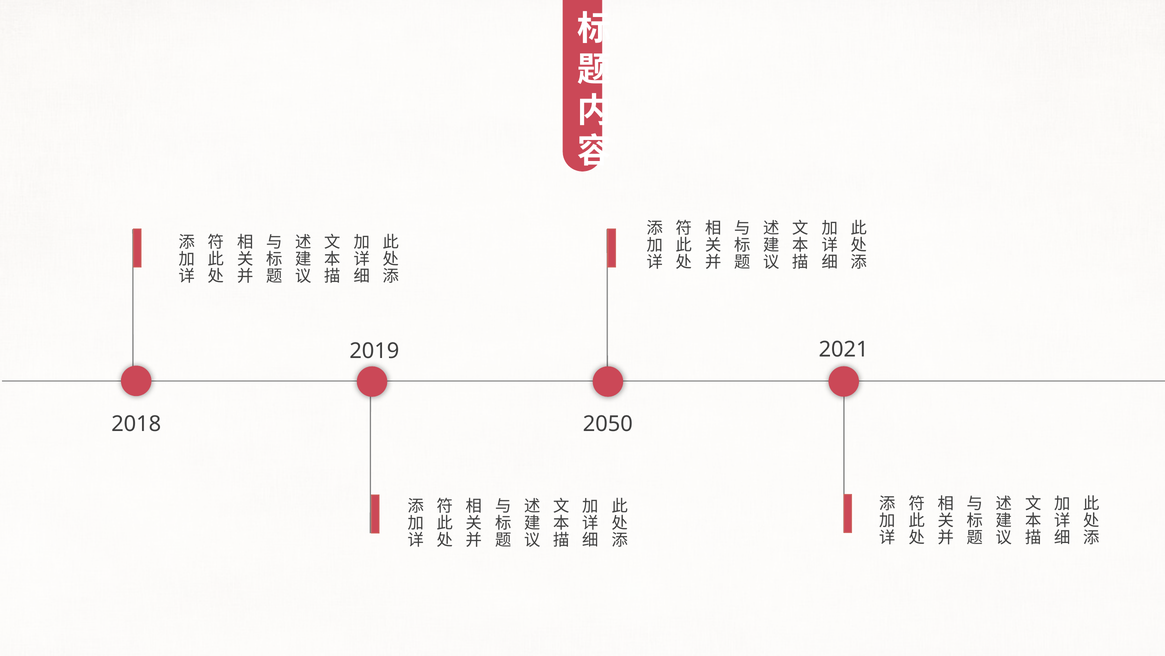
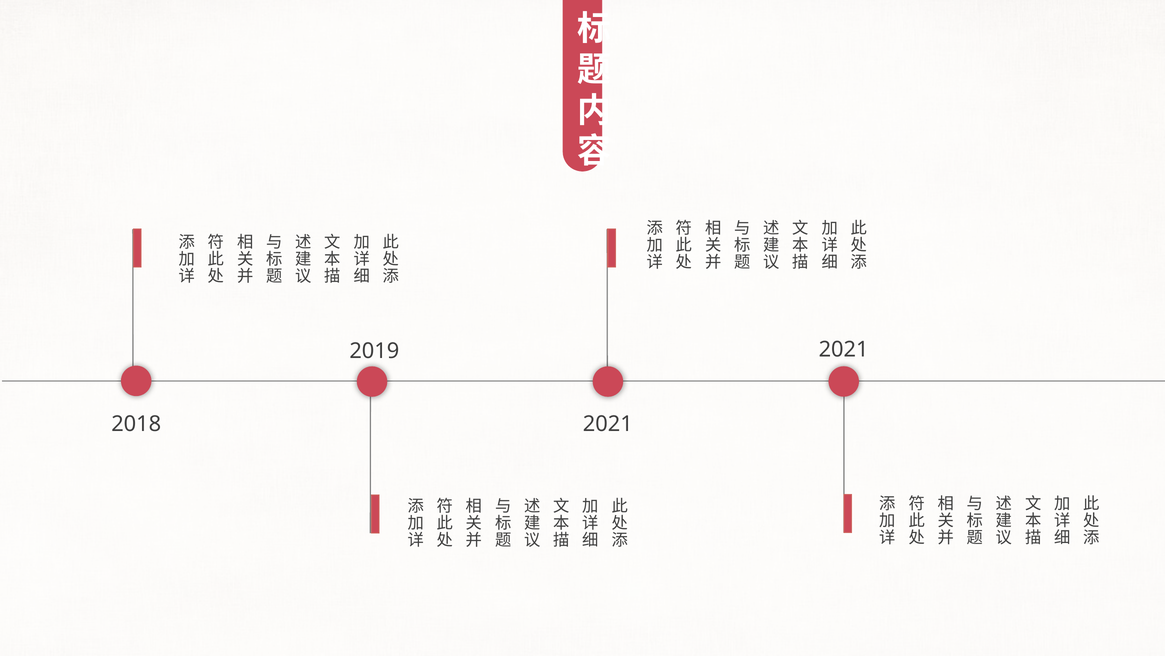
2050 at (608, 424): 2050 -> 2021
